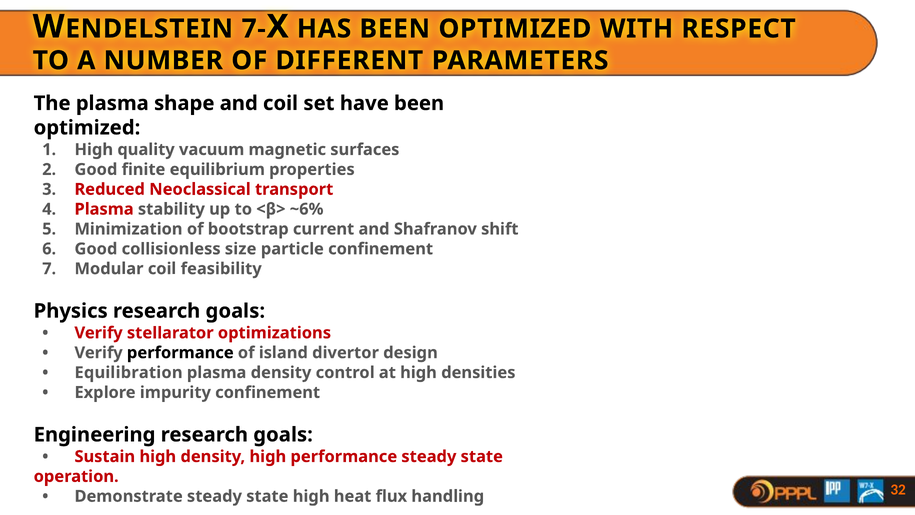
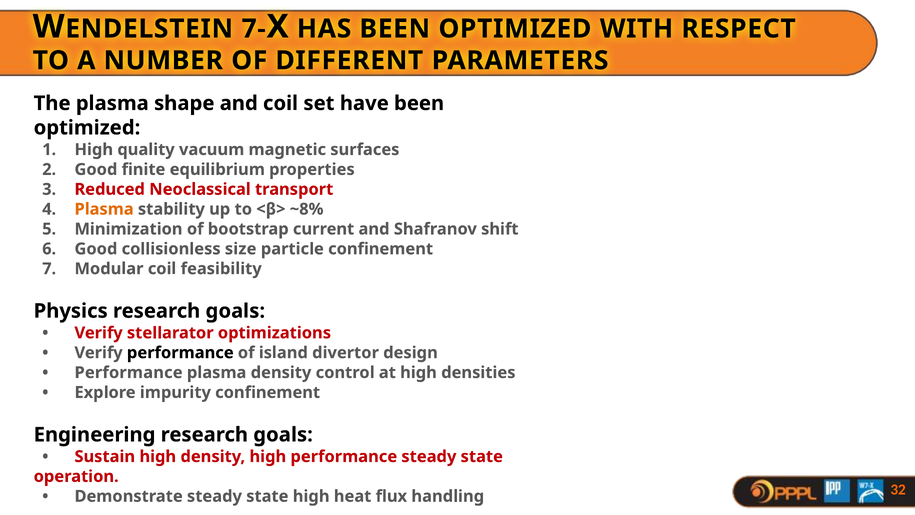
Plasma at (104, 209) colour: red -> orange
~6%: ~6% -> ~8%
Equilibration at (129, 372): Equilibration -> Performance
